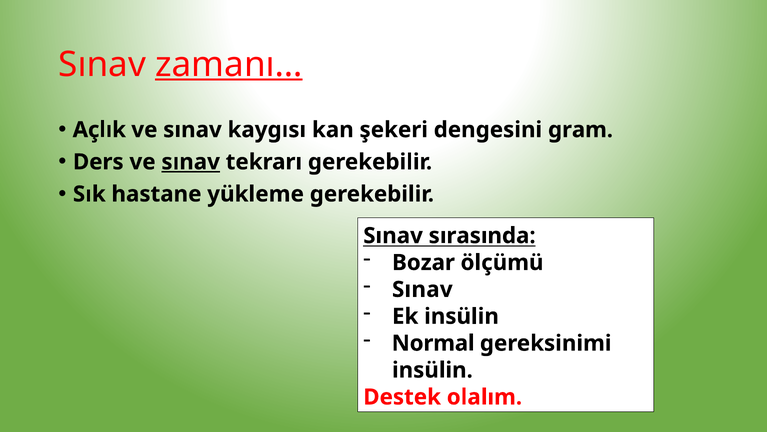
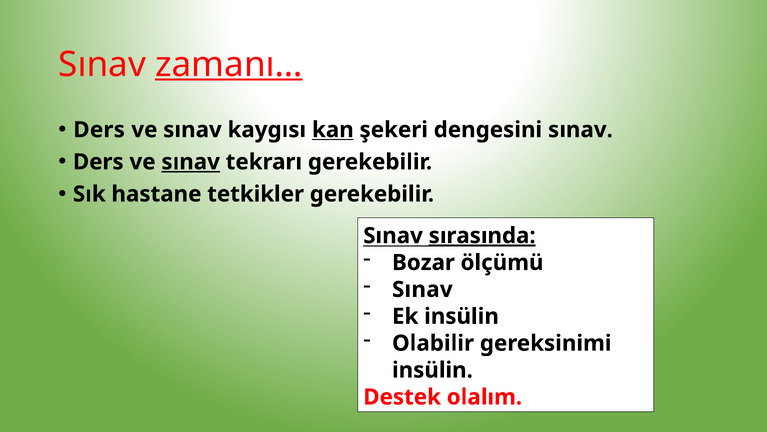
Açlık at (99, 130): Açlık -> Ders
kan underline: none -> present
dengesini gram: gram -> sınav
yükleme: yükleme -> tetkikler
sırasında underline: none -> present
Normal: Normal -> Olabilir
